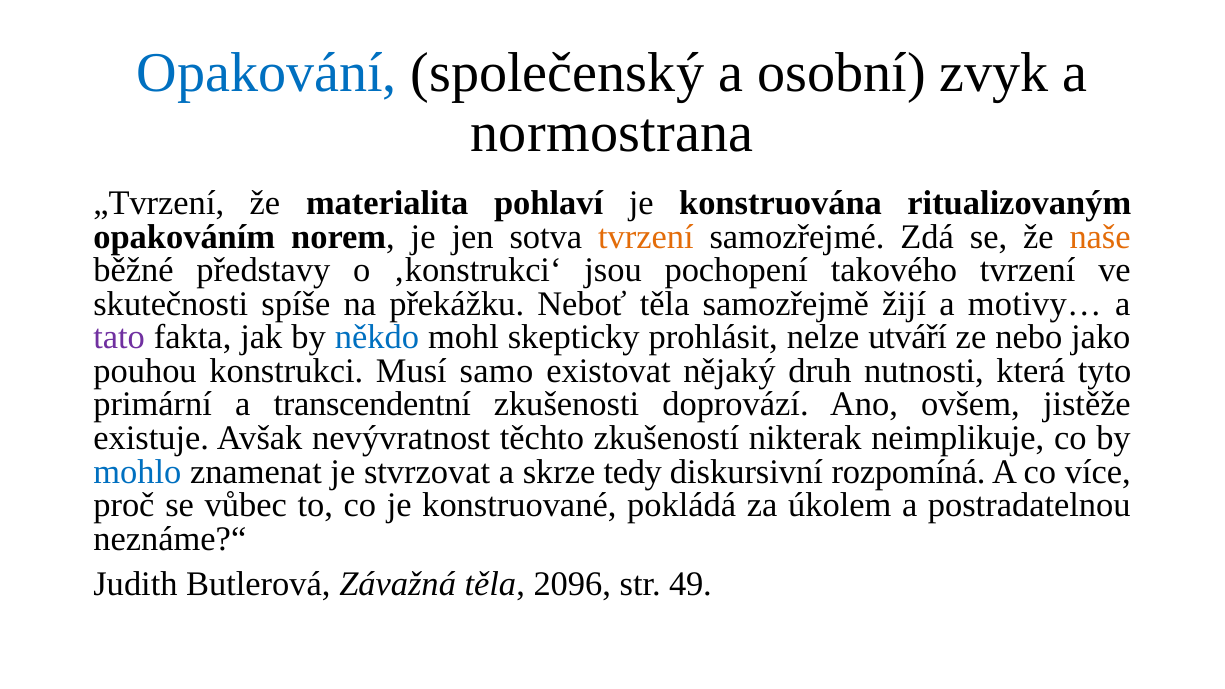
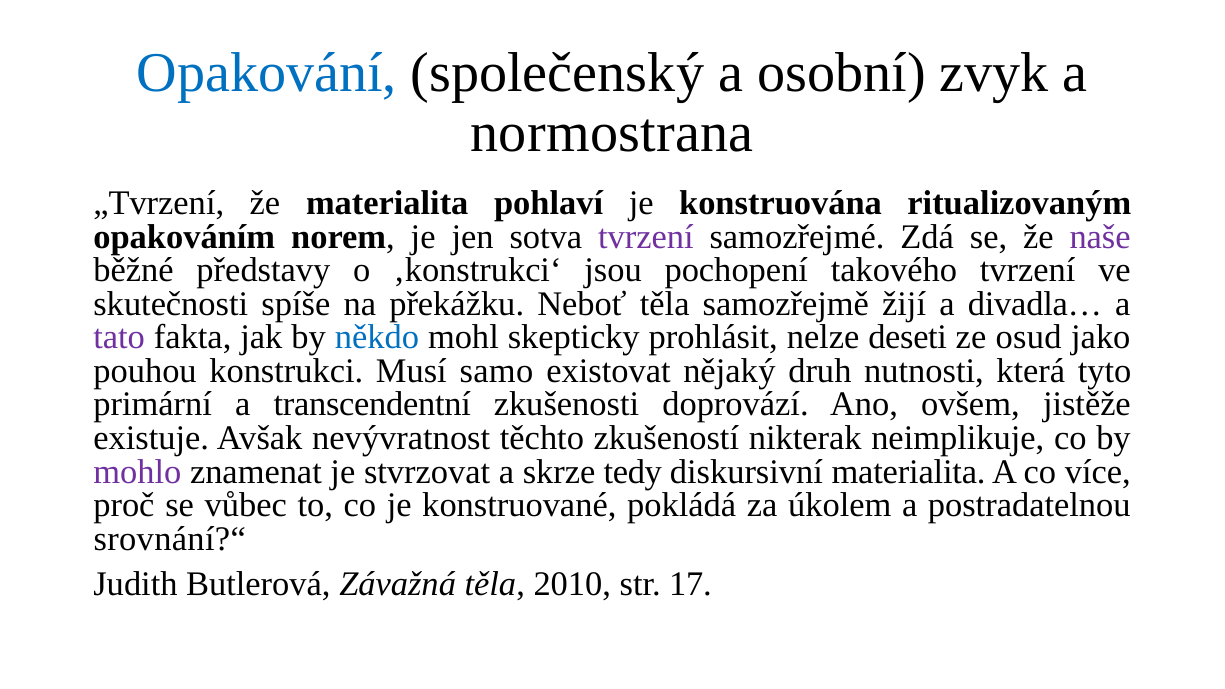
tvrzení at (646, 237) colour: orange -> purple
naše colour: orange -> purple
motivy…: motivy… -> divadla…
utváří: utváří -> deseti
nebo: nebo -> osud
mohlo colour: blue -> purple
diskursivní rozpomíná: rozpomíná -> materialita
neznáme?“: neznáme?“ -> srovnání?“
2096: 2096 -> 2010
49: 49 -> 17
